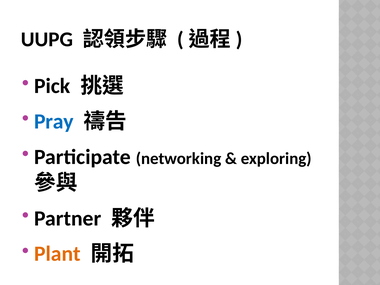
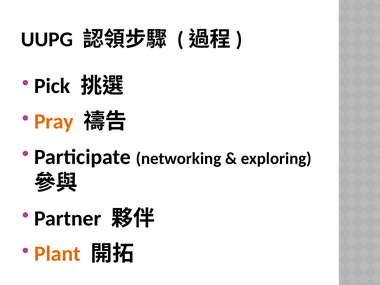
Pray colour: blue -> orange
